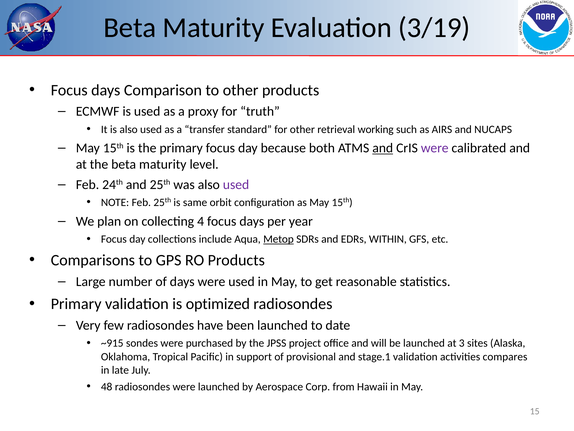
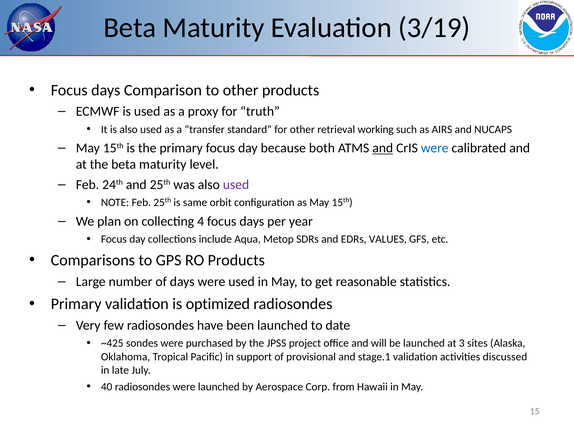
were at (435, 148) colour: purple -> blue
Metop underline: present -> none
WITHIN: WITHIN -> VALUES
~915: ~915 -> ~425
compares: compares -> discussed
48: 48 -> 40
